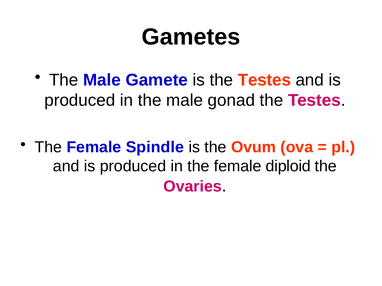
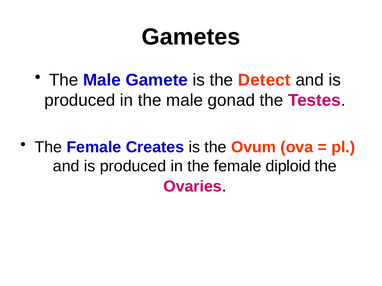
is the Testes: Testes -> Detect
Spindle: Spindle -> Creates
